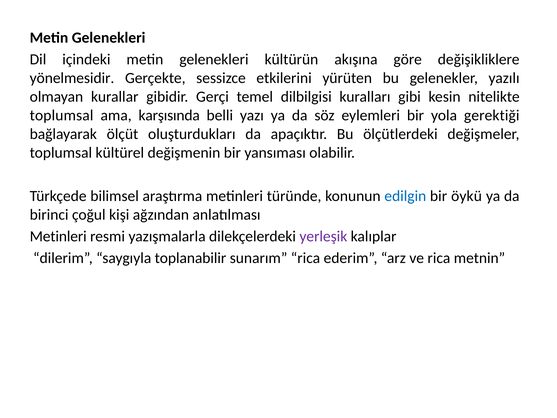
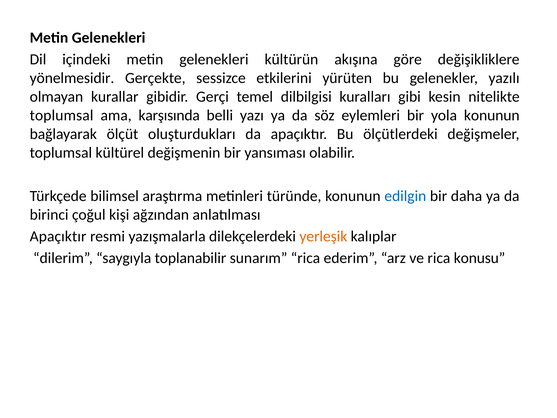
yola gerektiği: gerektiği -> konunun
öykü: öykü -> daha
Metinleri at (58, 236): Metinleri -> Apaçıktır
yerleşik colour: purple -> orange
metnin: metnin -> konusu
